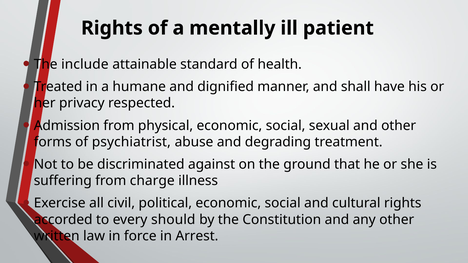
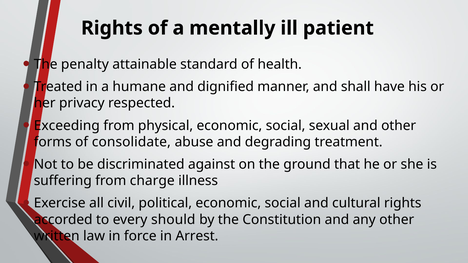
include: include -> penalty
Admission: Admission -> Exceeding
psychiatrist: psychiatrist -> consolidate
